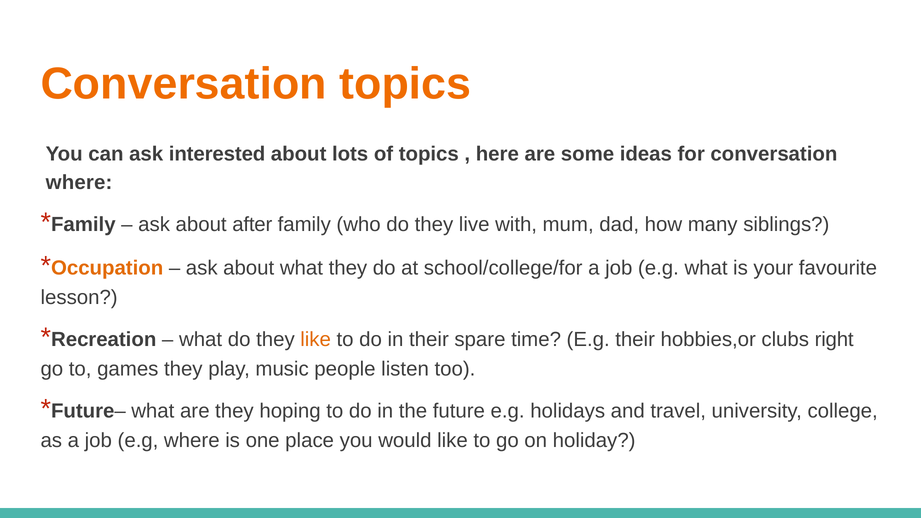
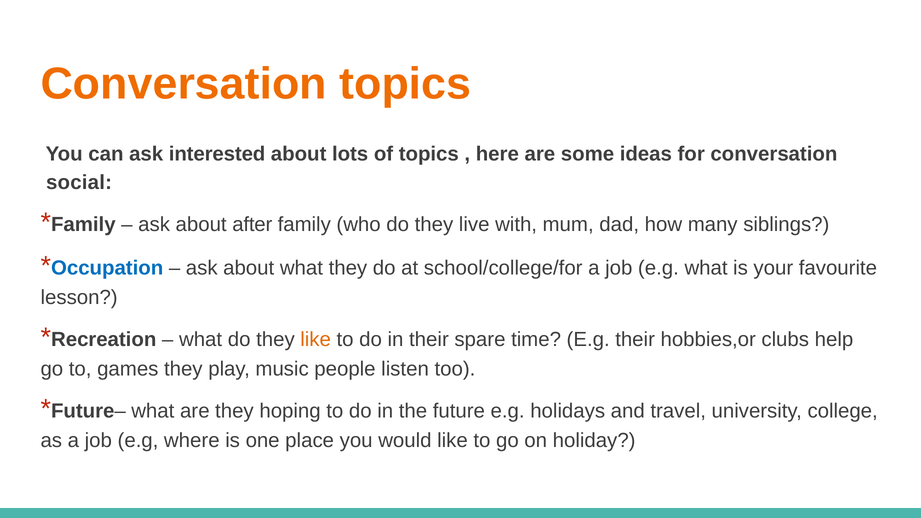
where at (79, 182): where -> social
Occupation colour: orange -> blue
right: right -> help
